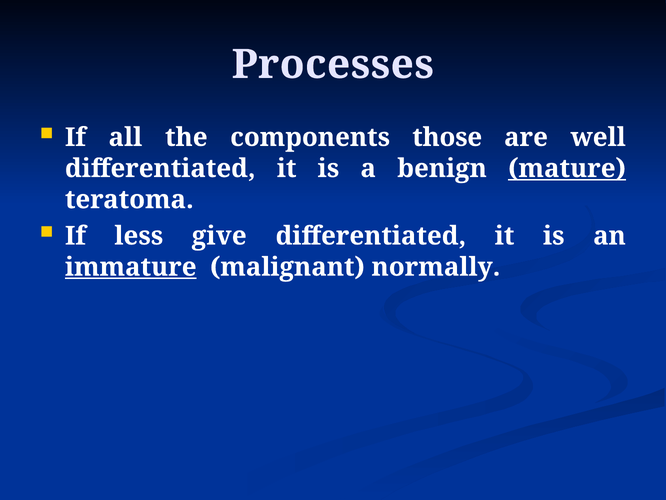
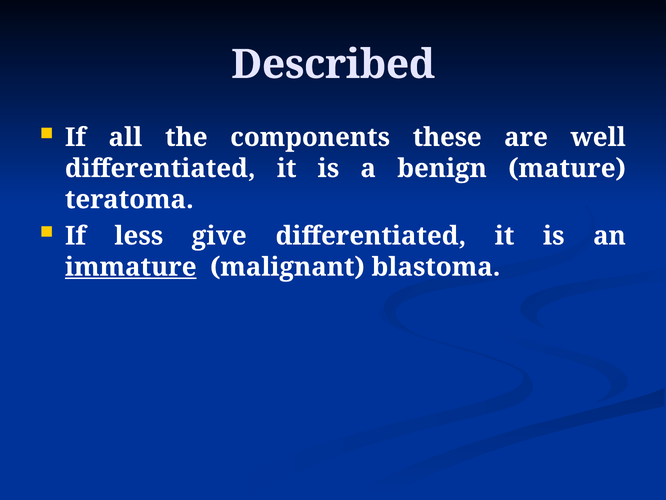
Processes: Processes -> Described
those: those -> these
mature underline: present -> none
normally: normally -> blastoma
